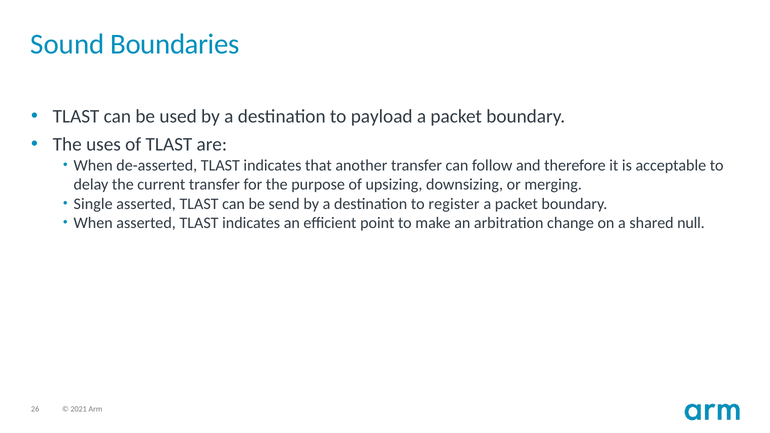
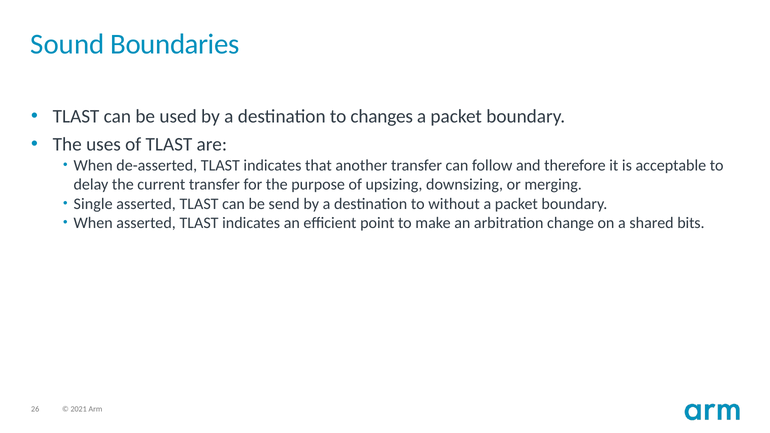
payload: payload -> changes
register: register -> without
null: null -> bits
